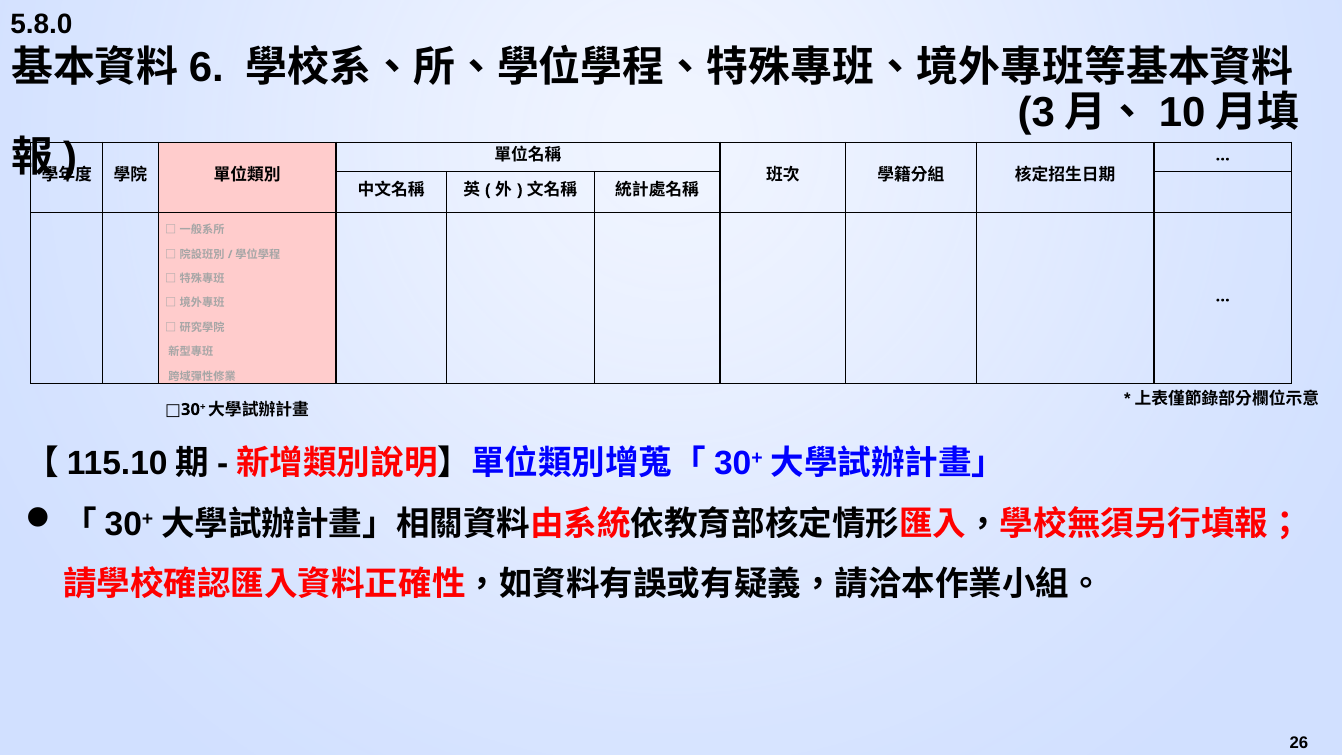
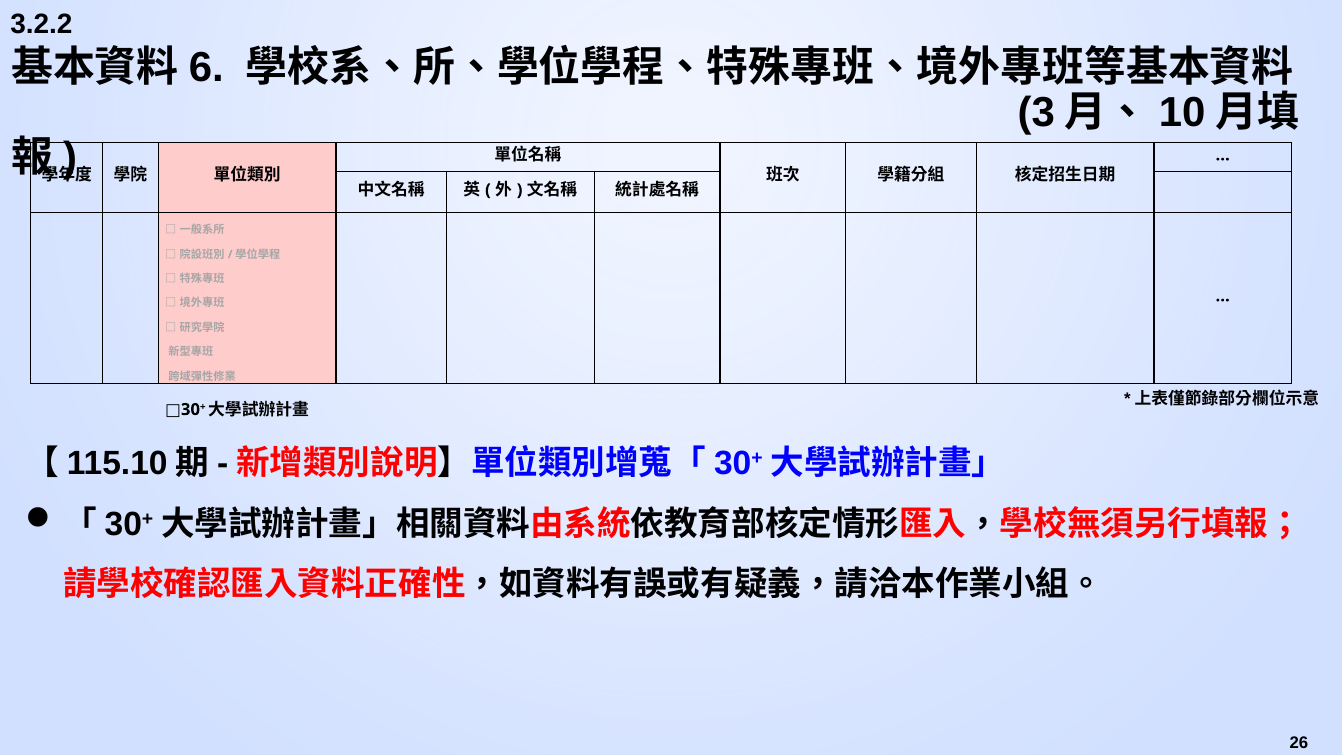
5.8.0: 5.8.0 -> 3.2.2
